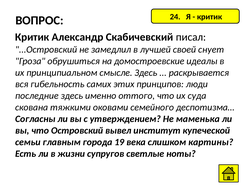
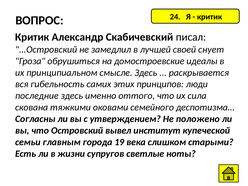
суда: суда -> сила
маменька: маменька -> положено
картины: картины -> старыми
